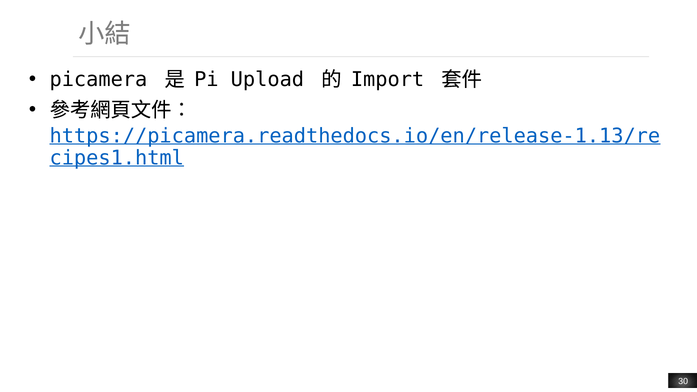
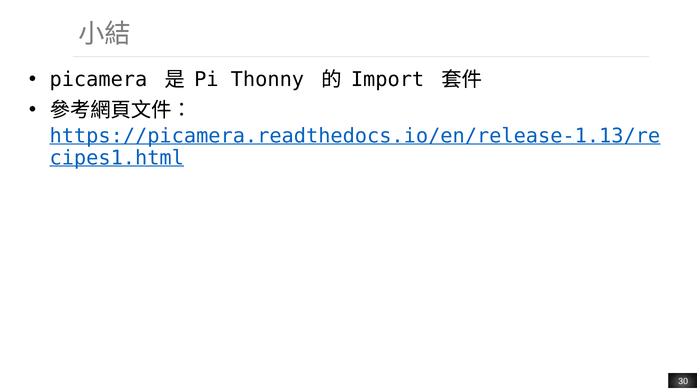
Upload: Upload -> Thonny
